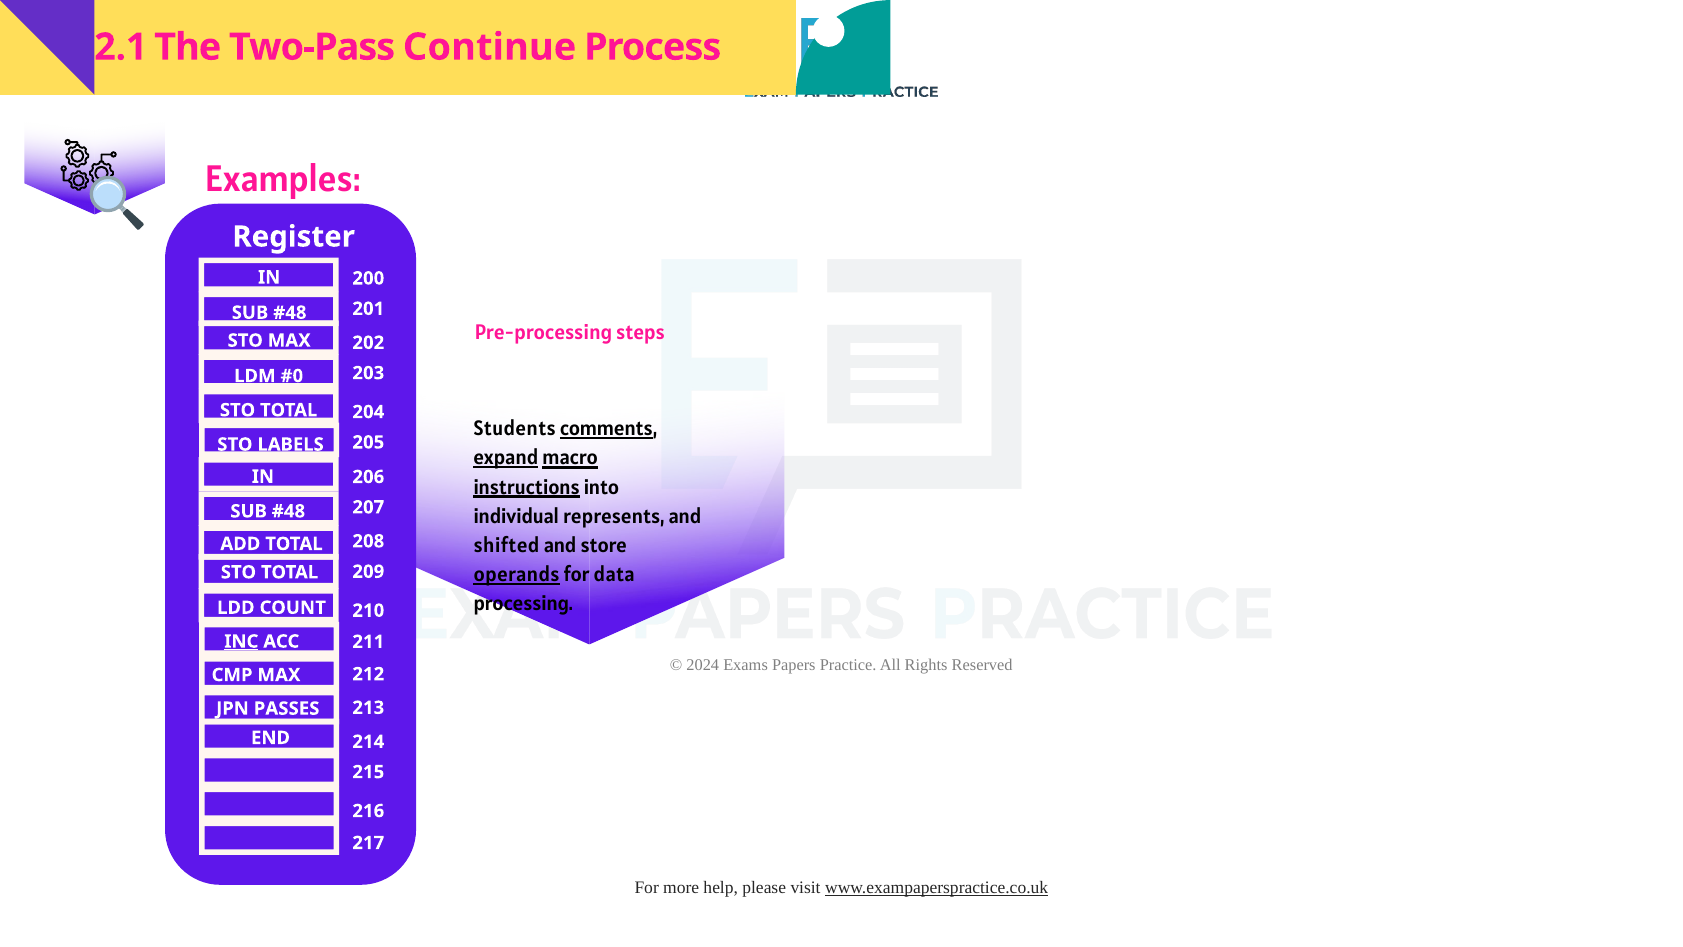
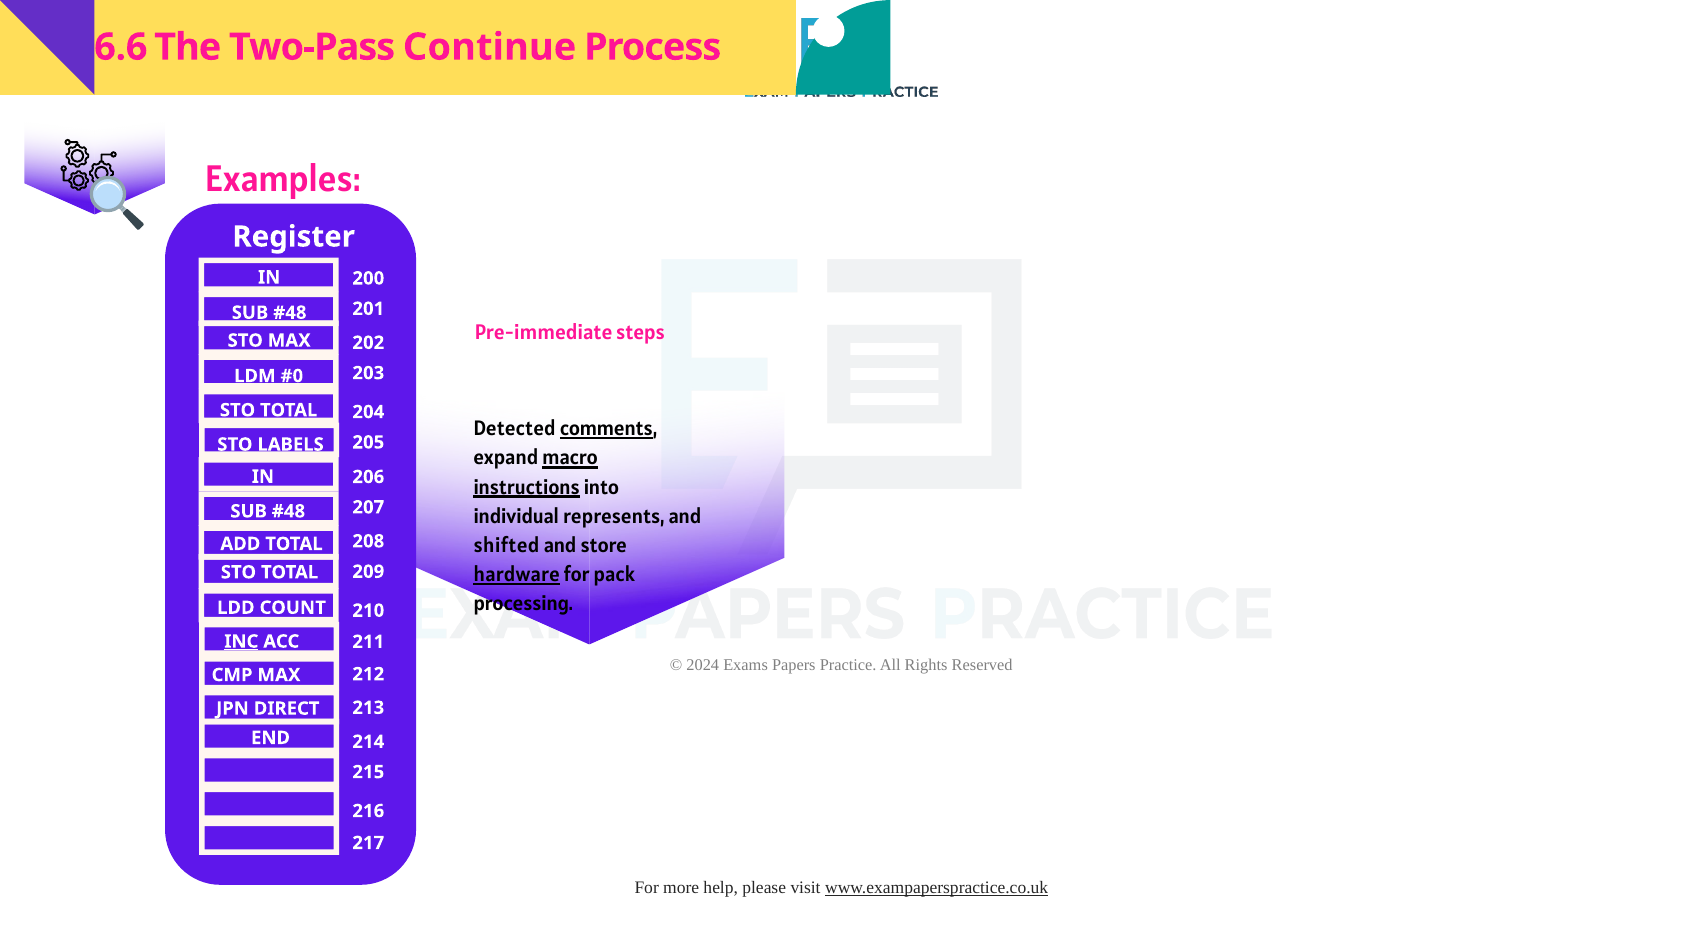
2.1: 2.1 -> 6.6
Pre-processing: Pre-processing -> Pre-immediate
Students: Students -> Detected
expand underline: present -> none
operands: operands -> hardware
data: data -> pack
PASSES: PASSES -> DIRECT
